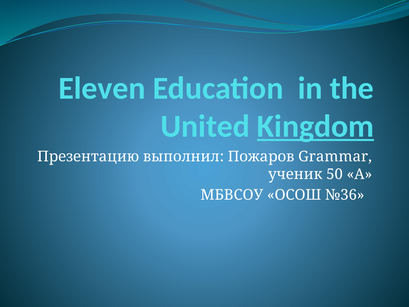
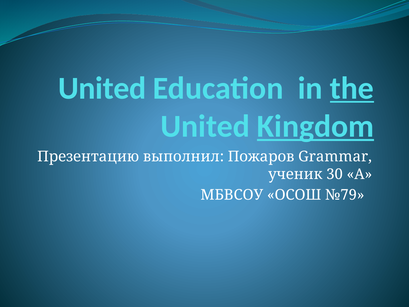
Eleven at (102, 88): Eleven -> United
the underline: none -> present
50: 50 -> 30
№36: №36 -> №79
